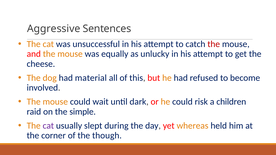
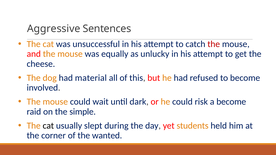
a children: children -> become
cat at (48, 126) colour: purple -> black
whereas: whereas -> students
though: though -> wanted
